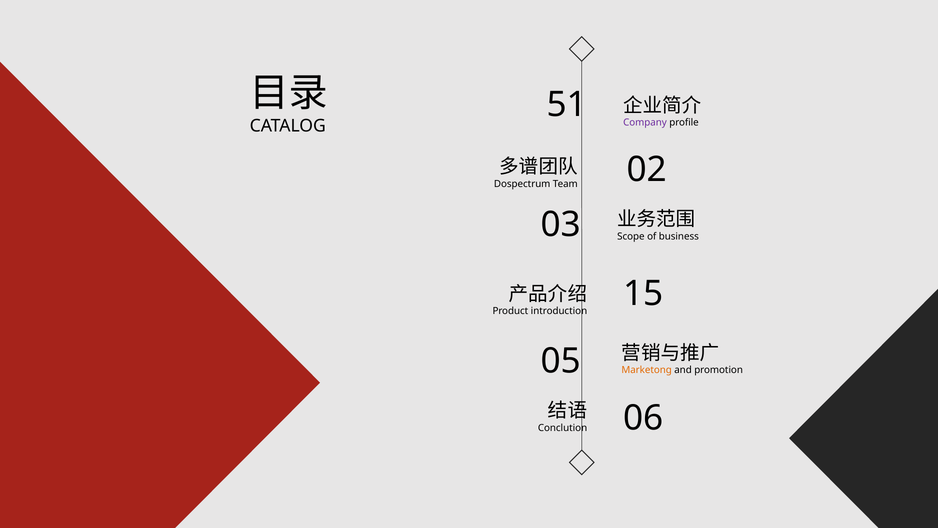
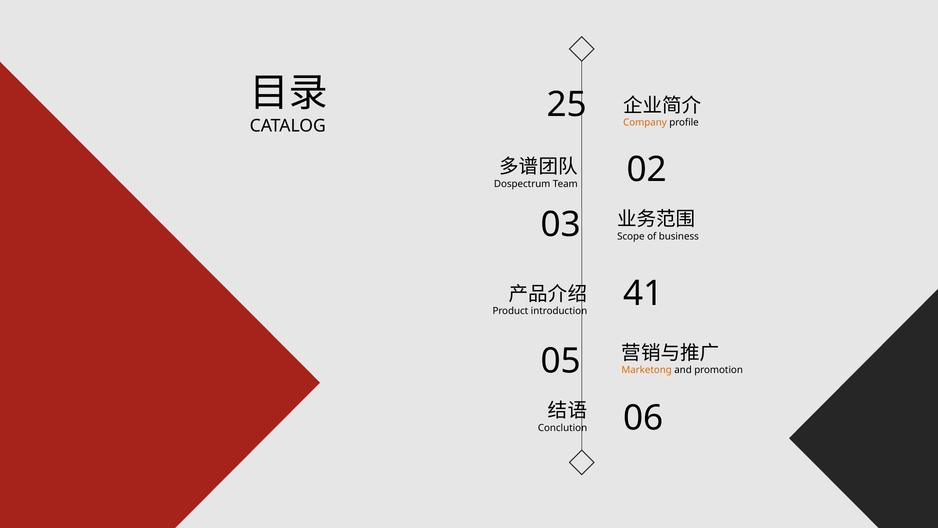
Company colour: purple -> orange
51: 51 -> 25
15: 15 -> 41
